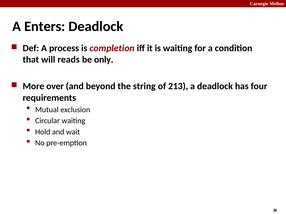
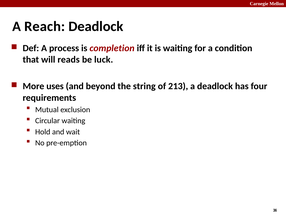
Enters: Enters -> Reach
only: only -> luck
over: over -> uses
